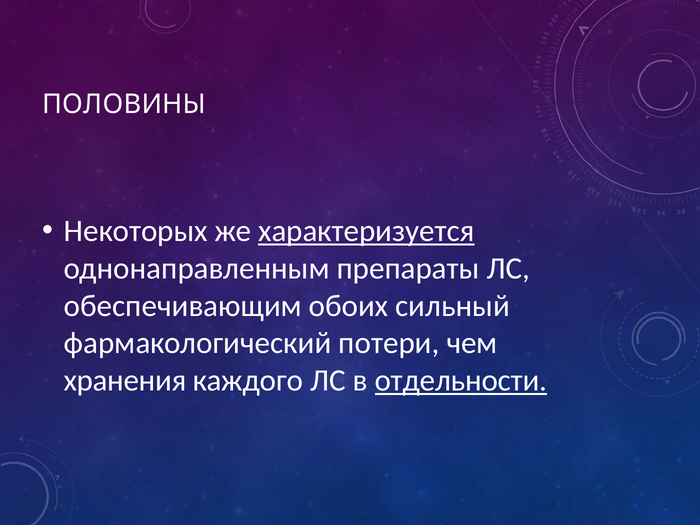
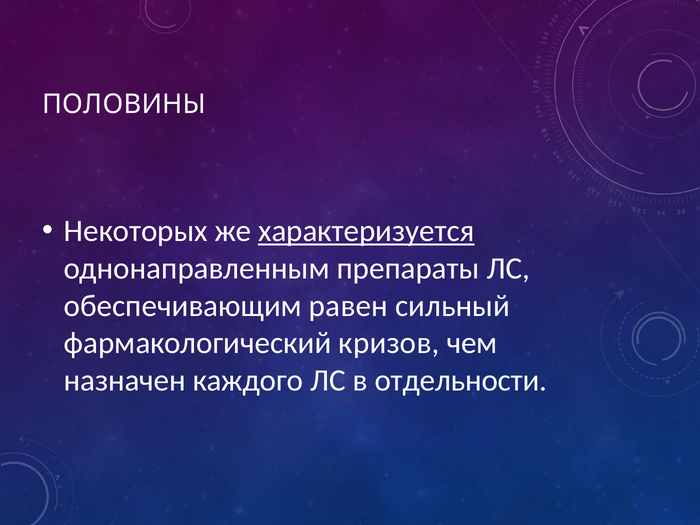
обоих: обоих -> равен
потери: потери -> кризов
хранения: хранения -> назначен
отдельности underline: present -> none
